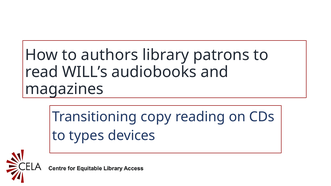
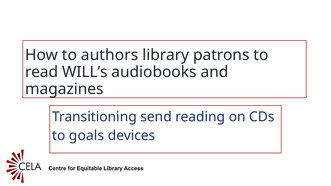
copy: copy -> send
types: types -> goals
